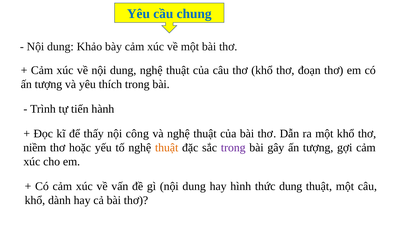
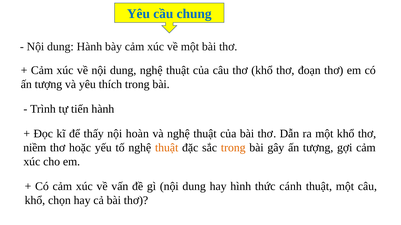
dung Khảo: Khảo -> Hành
công: công -> hoàn
trong at (233, 148) colour: purple -> orange
thức dung: dung -> cánh
dành: dành -> chọn
